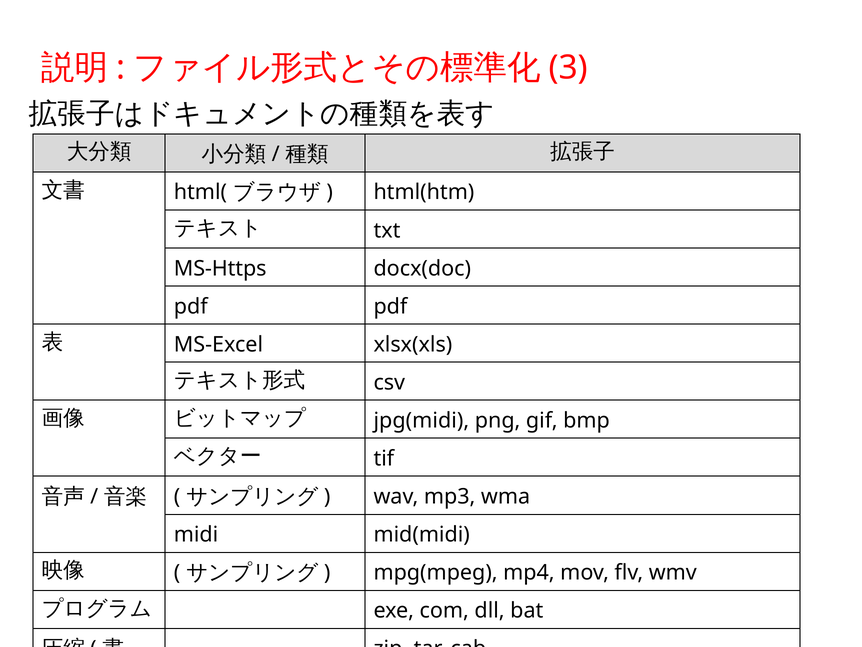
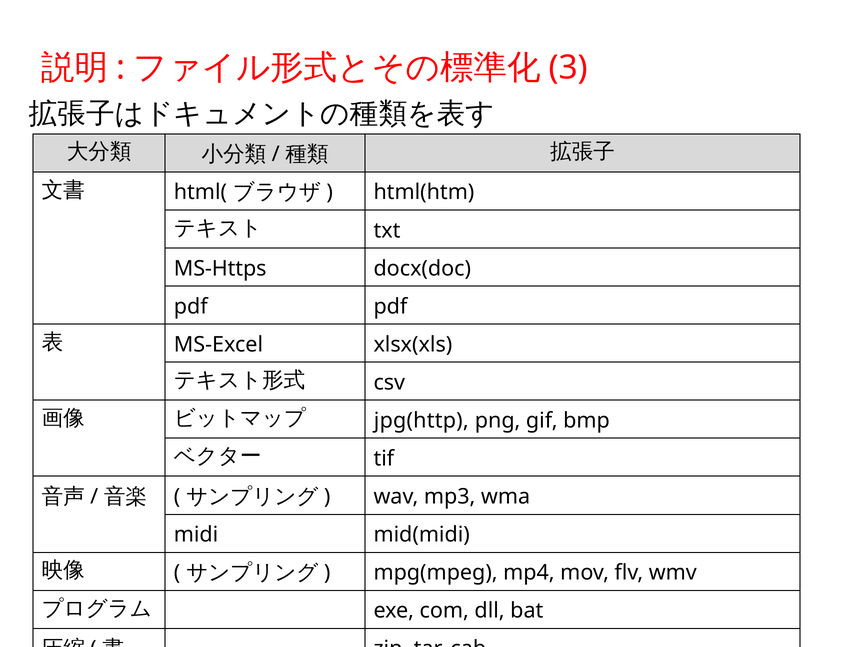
jpg(midi: jpg(midi -> jpg(http
